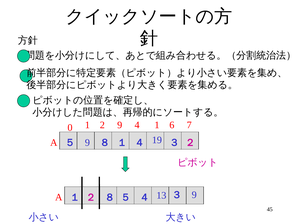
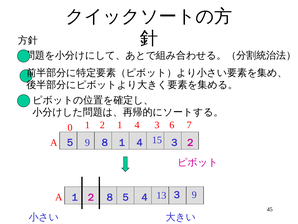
2 9: 9 -> 1
4 1: 1 -> 3
19: 19 -> 15
